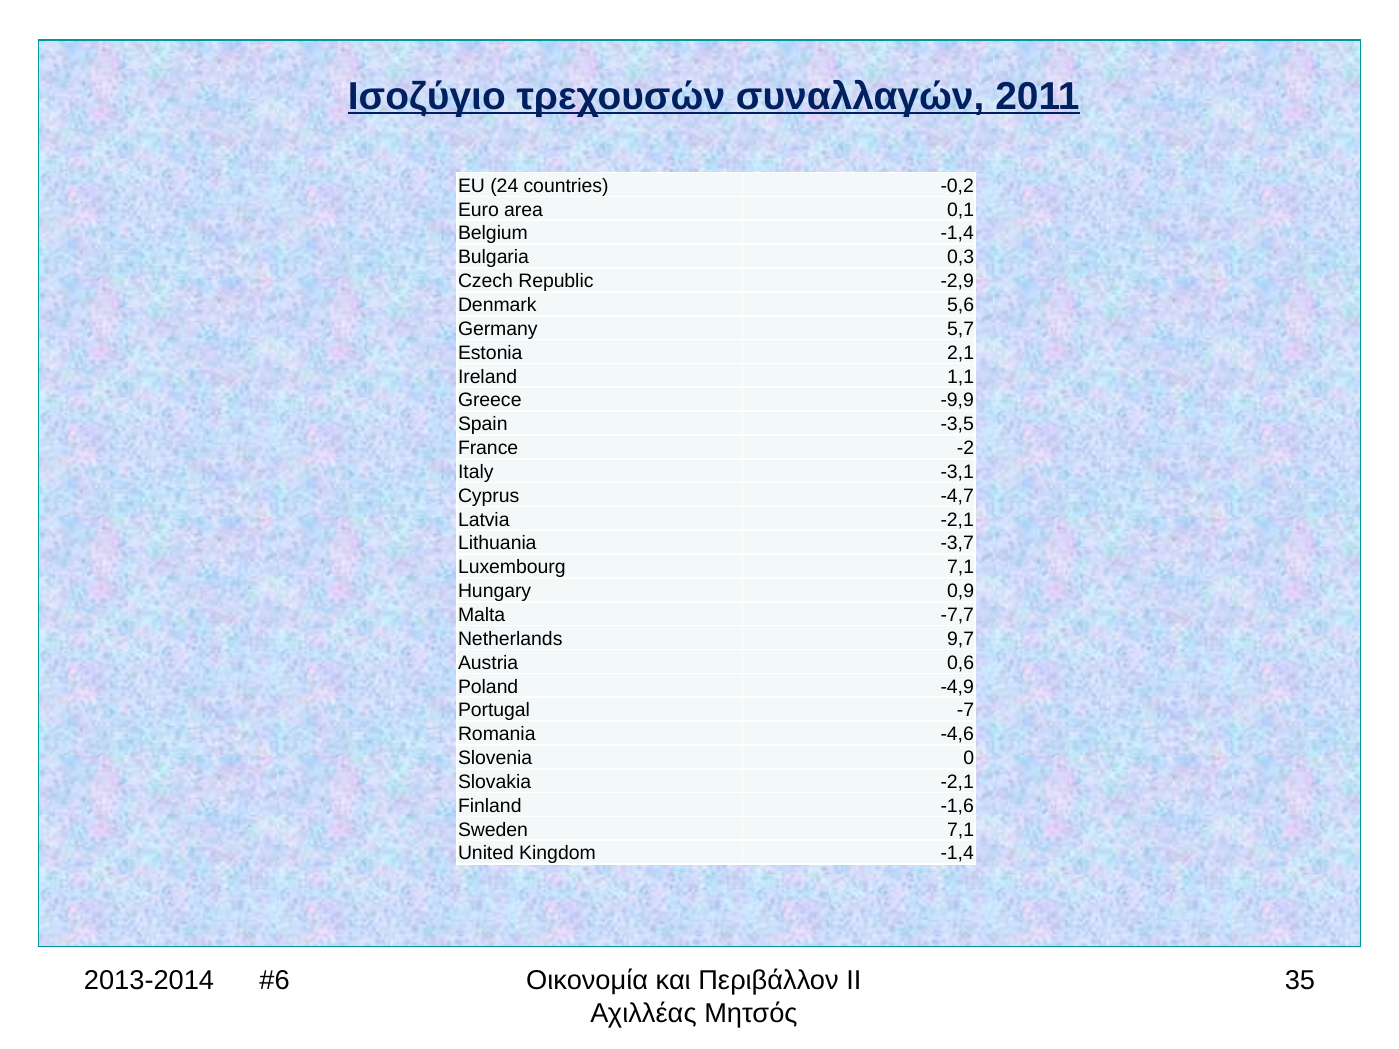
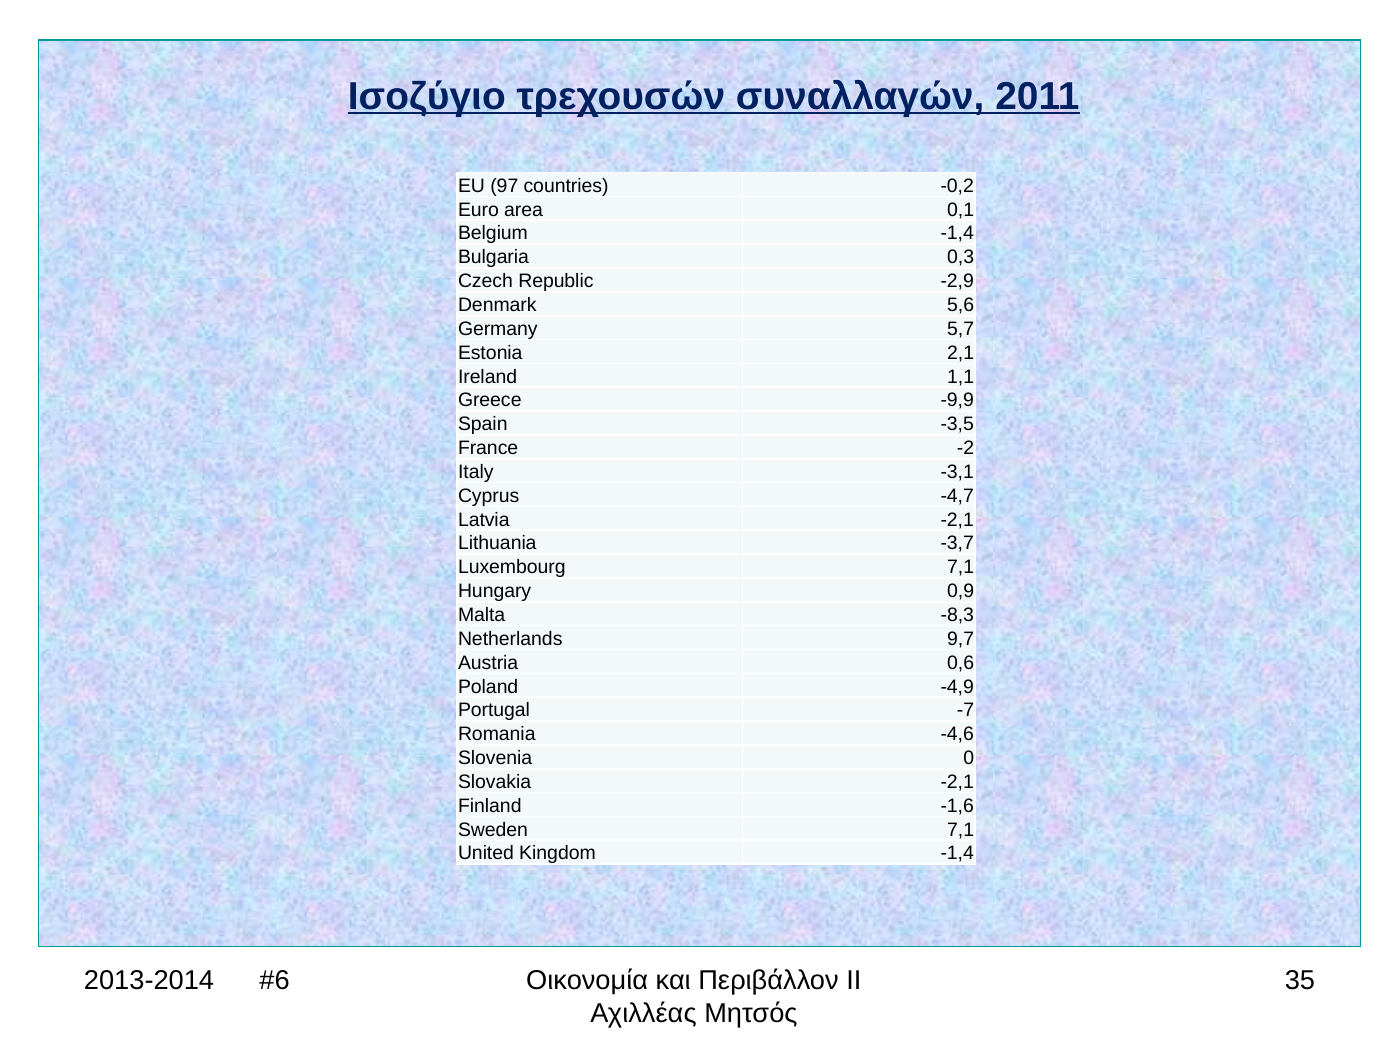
24: 24 -> 97
-7,7: -7,7 -> -8,3
